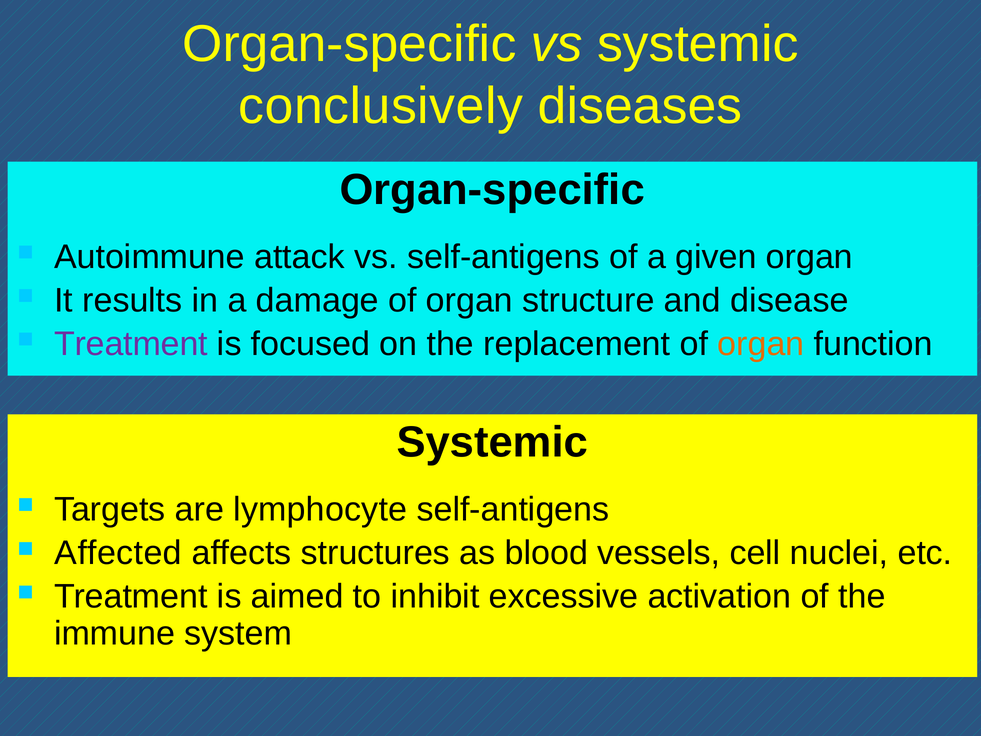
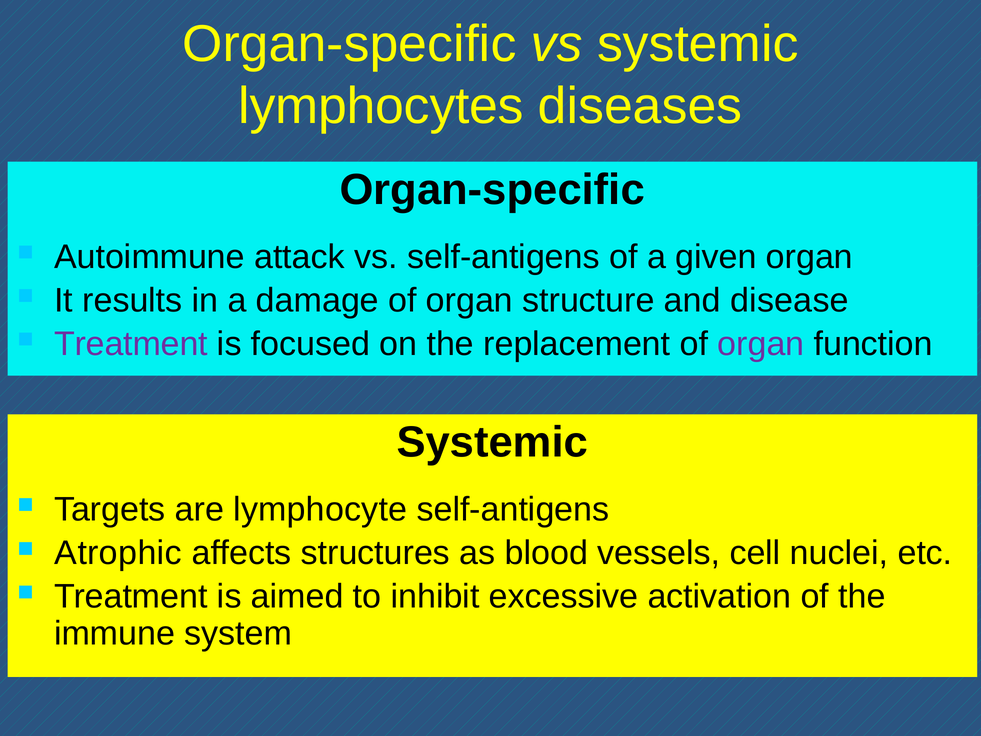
conclusively: conclusively -> lymphocytes
organ at (761, 344) colour: orange -> purple
Affected: Affected -> Atrophic
